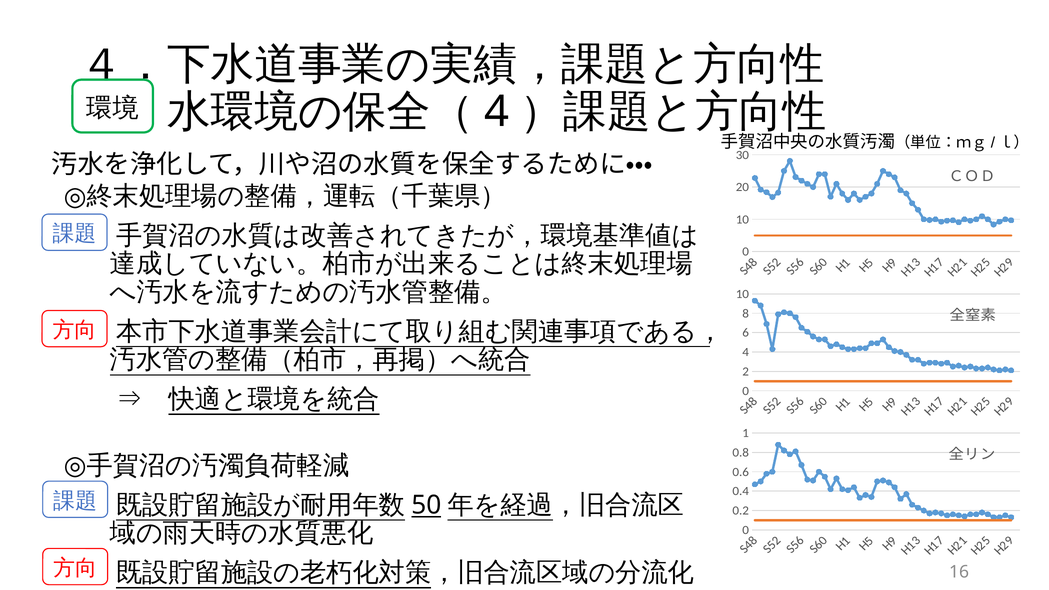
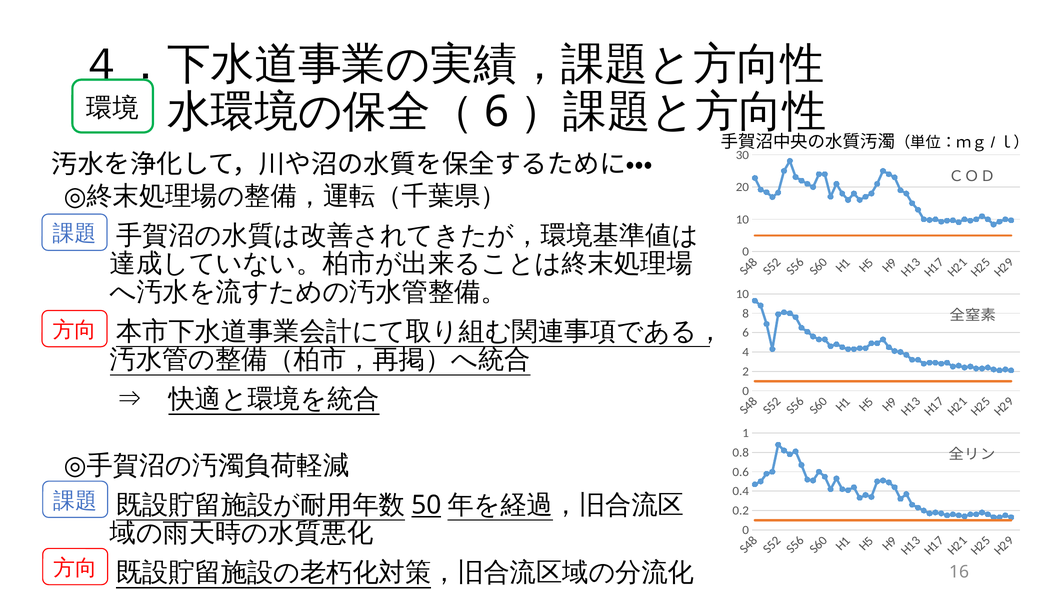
4 at (497, 112): 4 -> 6
